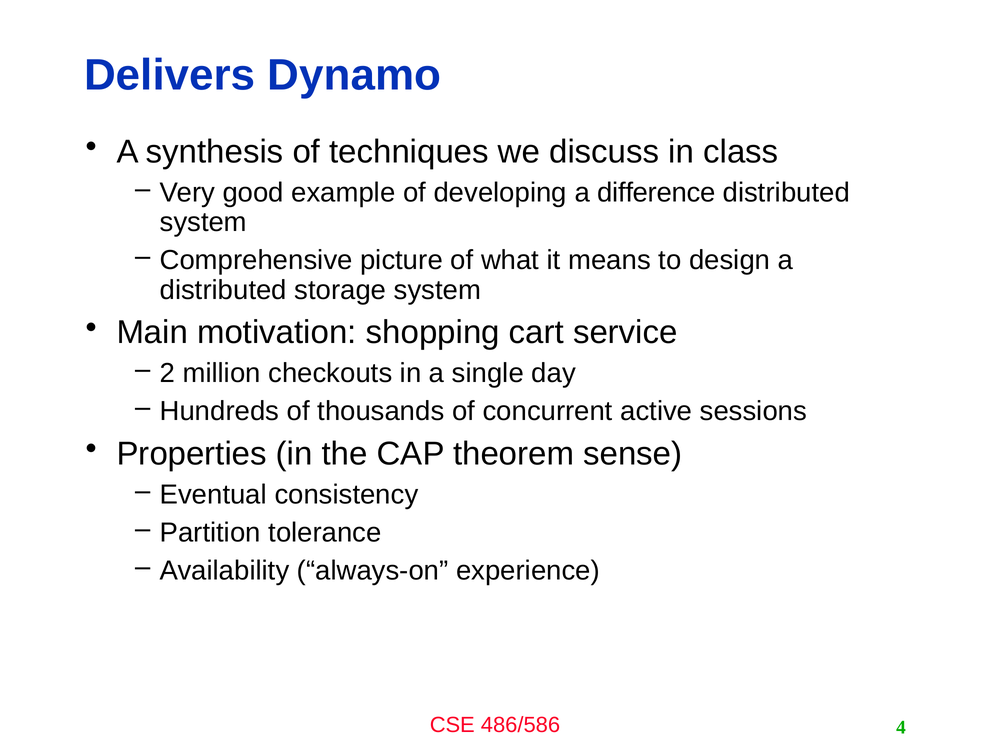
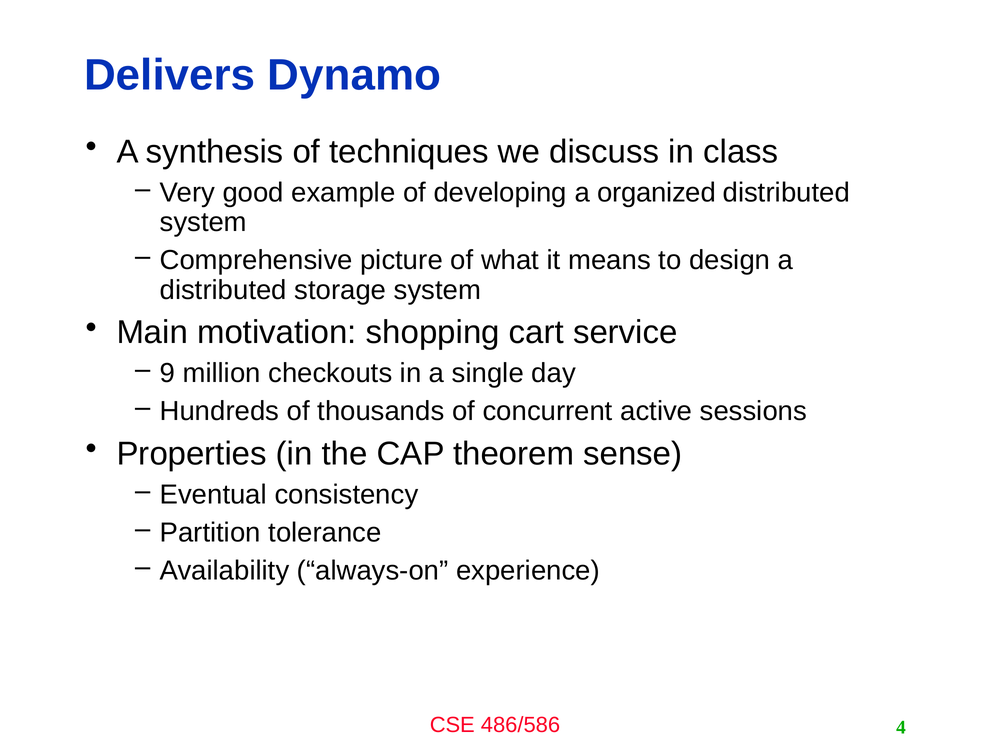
difference: difference -> organized
2: 2 -> 9
